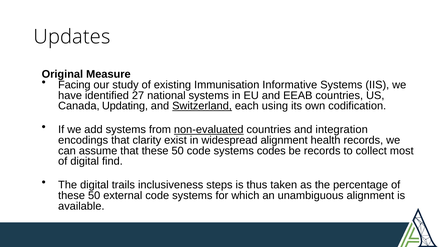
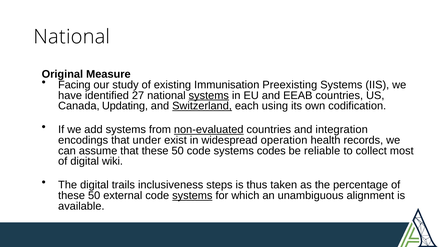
Updates at (72, 37): Updates -> National
Informative: Informative -> Preexisting
systems at (209, 95) underline: none -> present
clarity: clarity -> under
widespread alignment: alignment -> operation
be records: records -> reliable
find: find -> wiki
systems at (192, 195) underline: none -> present
